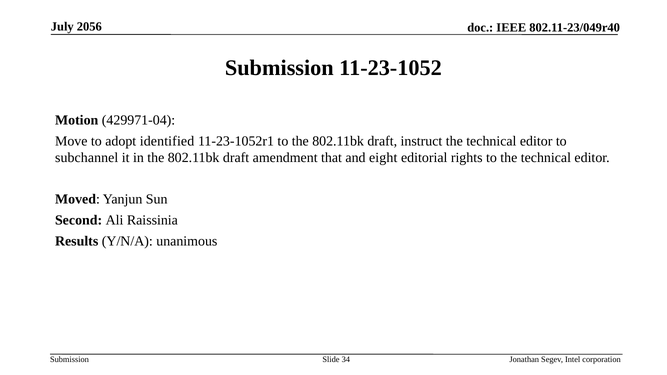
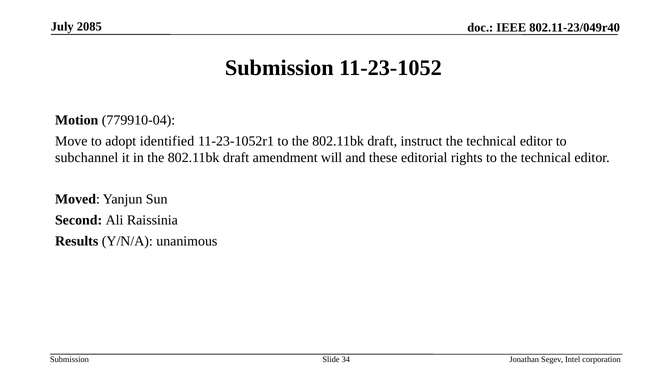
2056: 2056 -> 2085
429971-04: 429971-04 -> 779910-04
that: that -> will
eight: eight -> these
